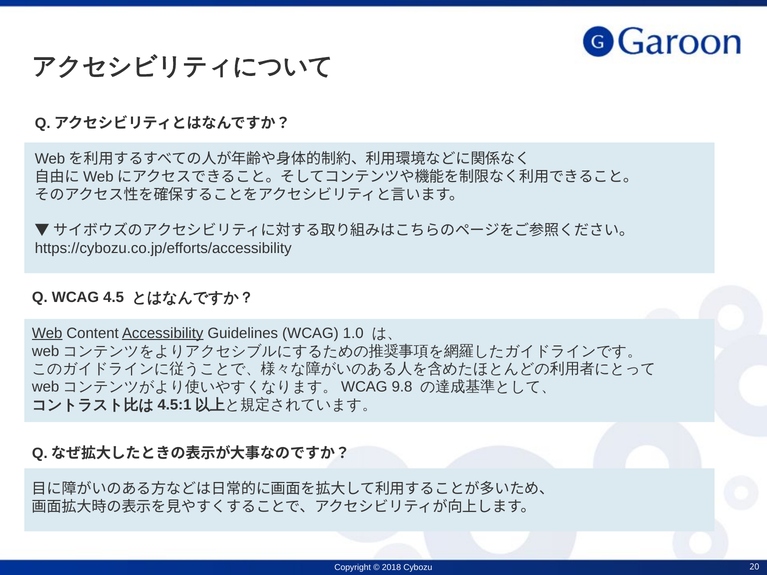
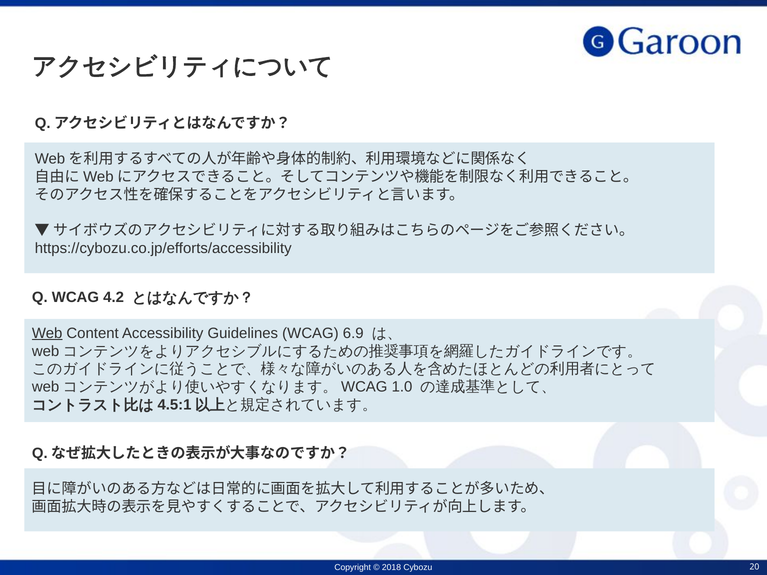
4.5: 4.5 -> 4.2
Accessibility underline: present -> none
1.0: 1.0 -> 6.9
9.8: 9.8 -> 1.0
